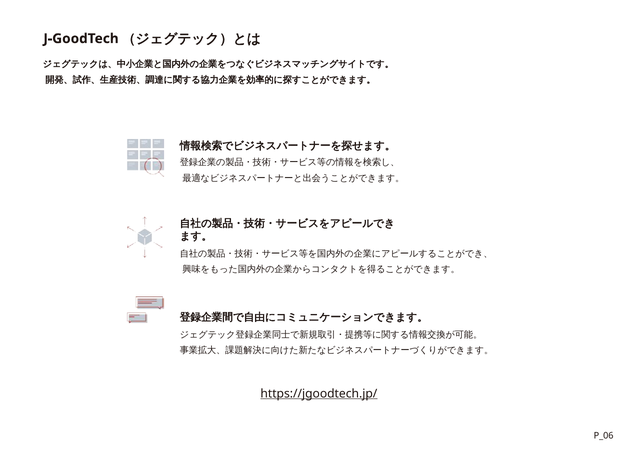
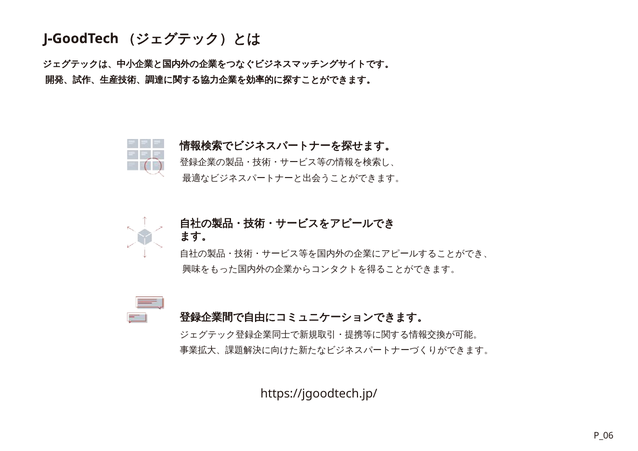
https://jgoodtech.jp/ underline: present -> none
